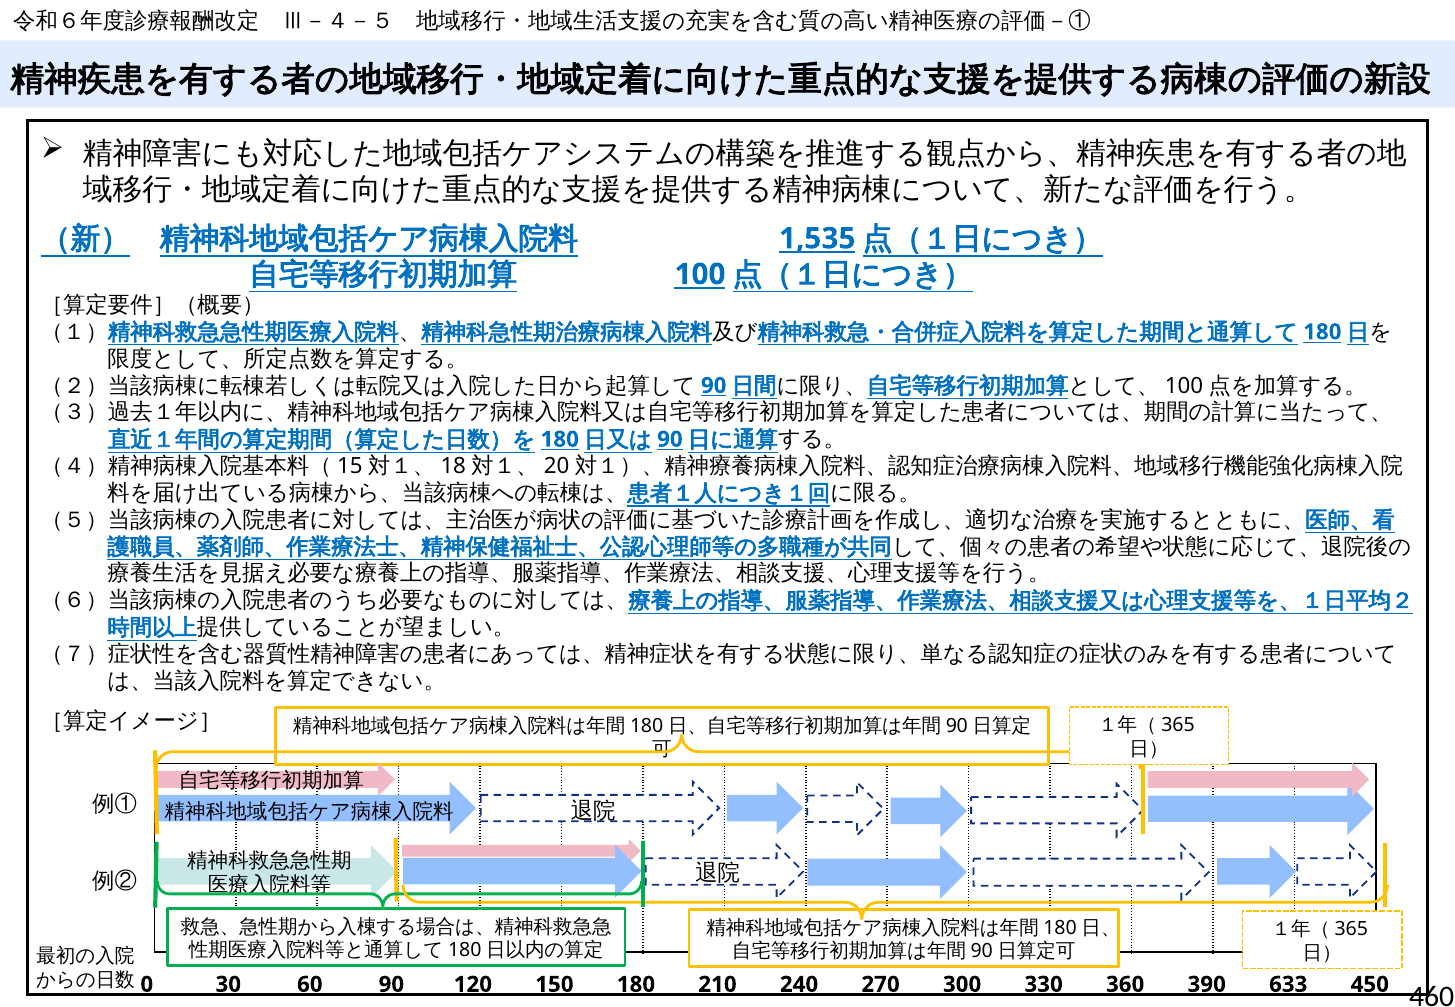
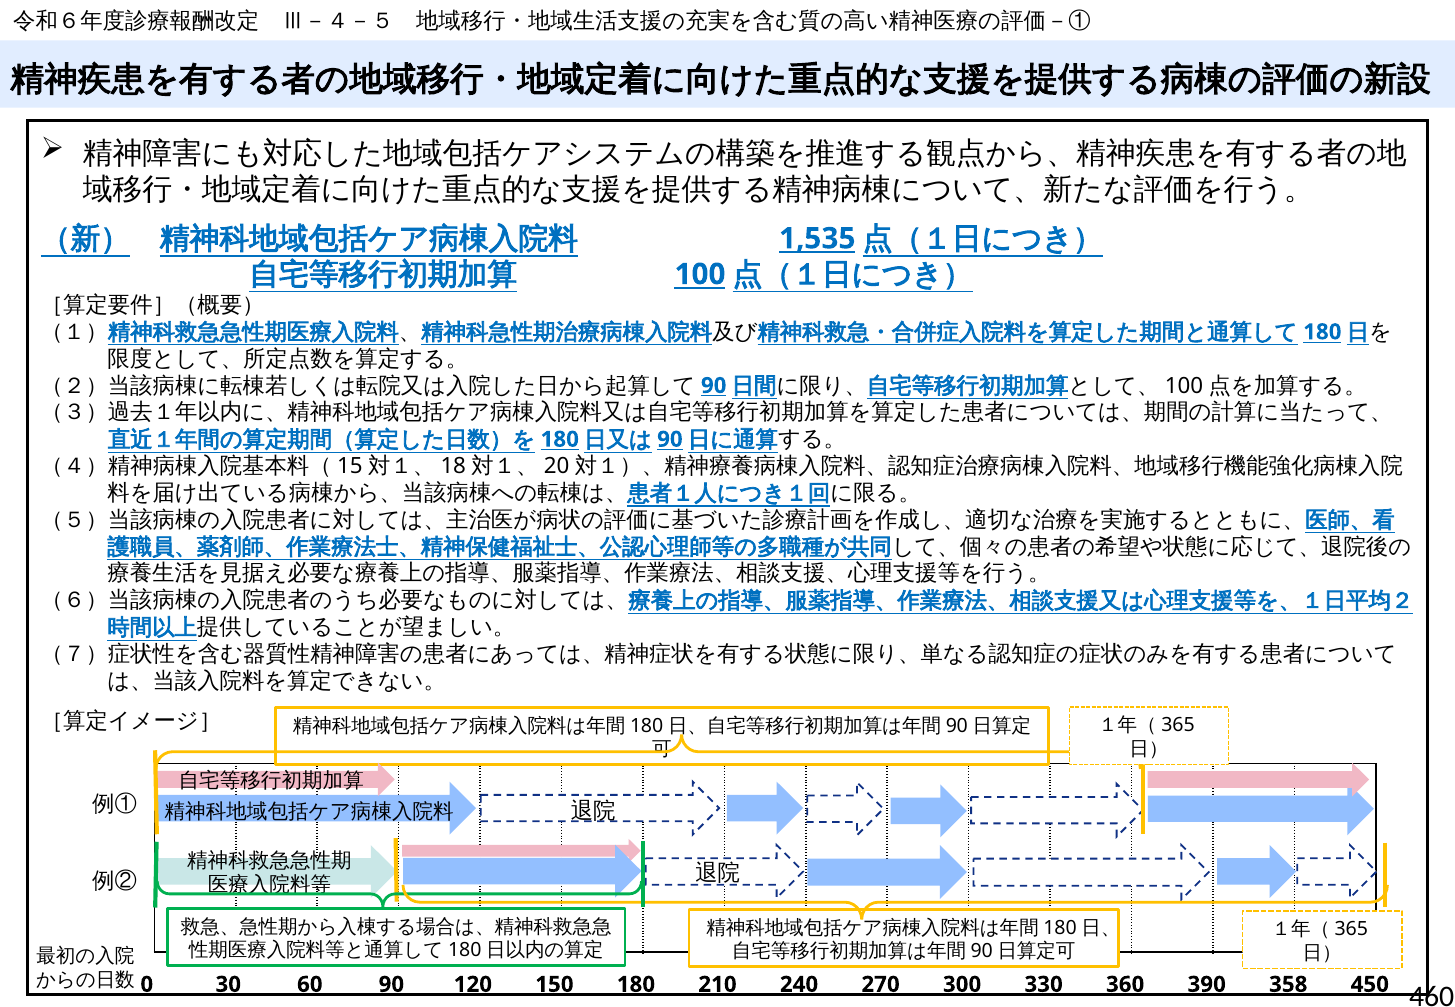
633: 633 -> 358
